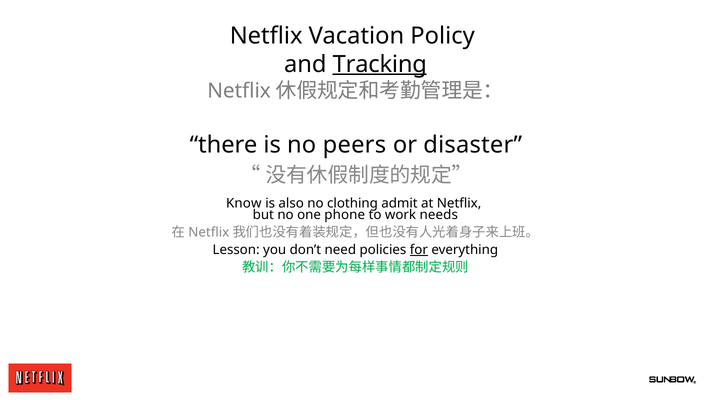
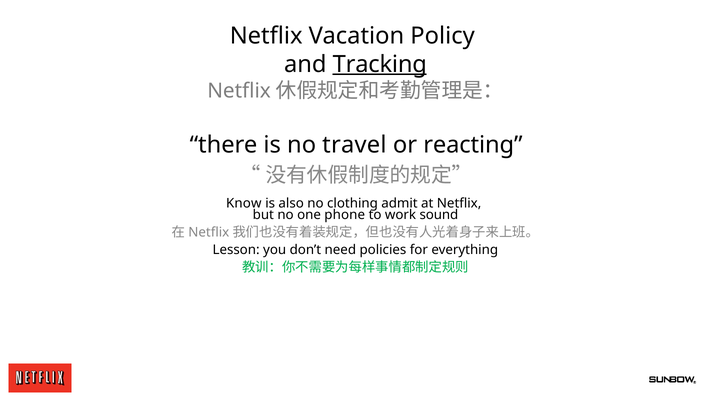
peers: peers -> travel
disaster: disaster -> reacting
needs: needs -> sound
for underline: present -> none
